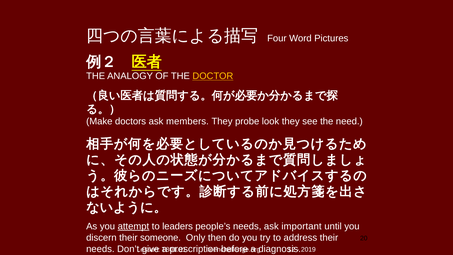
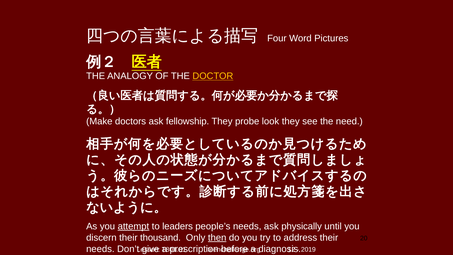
members: members -> fellowship
important: important -> physically
someone: someone -> thousand
then underline: none -> present
